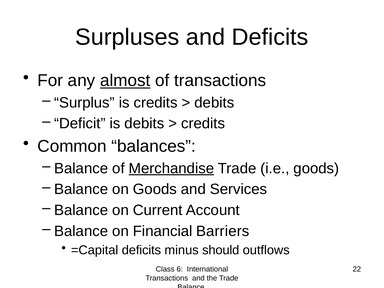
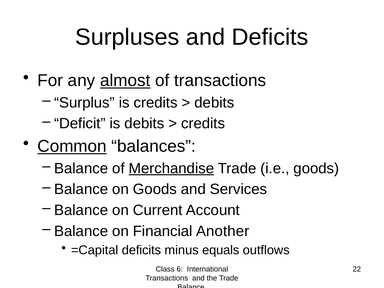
Common underline: none -> present
Barriers: Barriers -> Another
should: should -> equals
